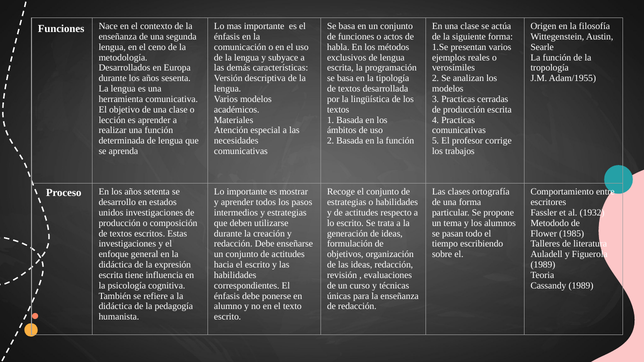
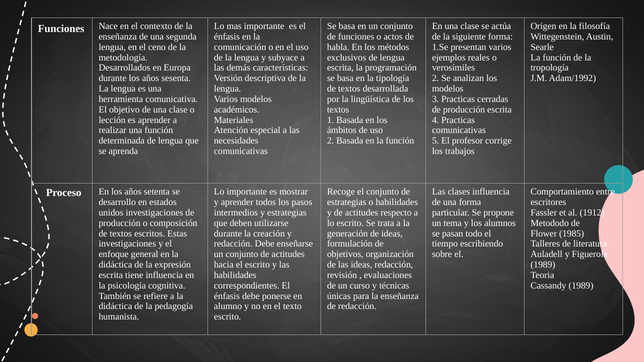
Adam/1955: Adam/1955 -> Adam/1992
clases ortografía: ortografía -> influencia
1932: 1932 -> 1912
